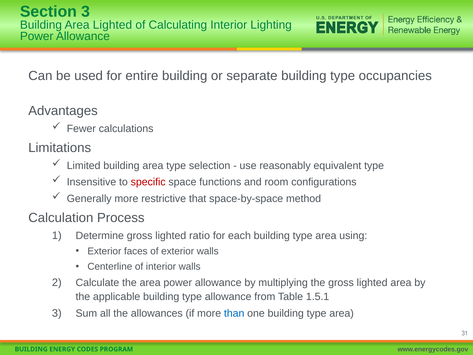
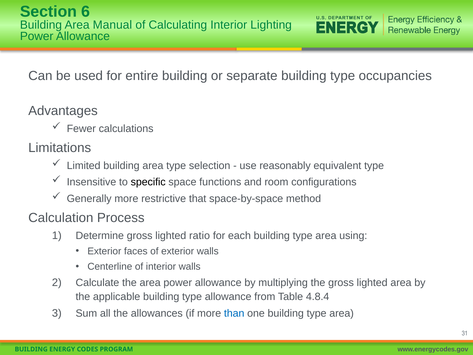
Section 3: 3 -> 6
Area Lighted: Lighted -> Manual
specific colour: red -> black
1.5.1: 1.5.1 -> 4.8.4
